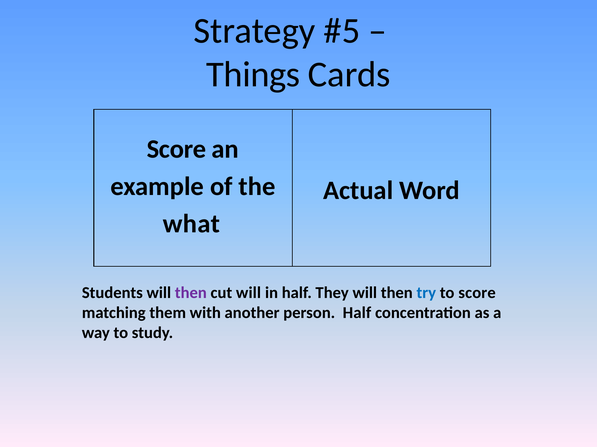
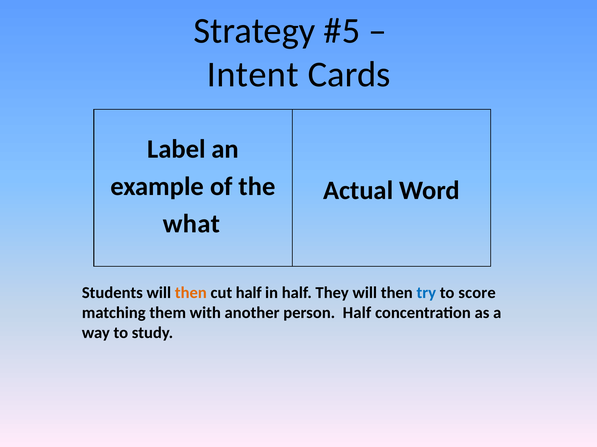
Things: Things -> Intent
Score at (177, 149): Score -> Label
then at (191, 293) colour: purple -> orange
cut will: will -> half
